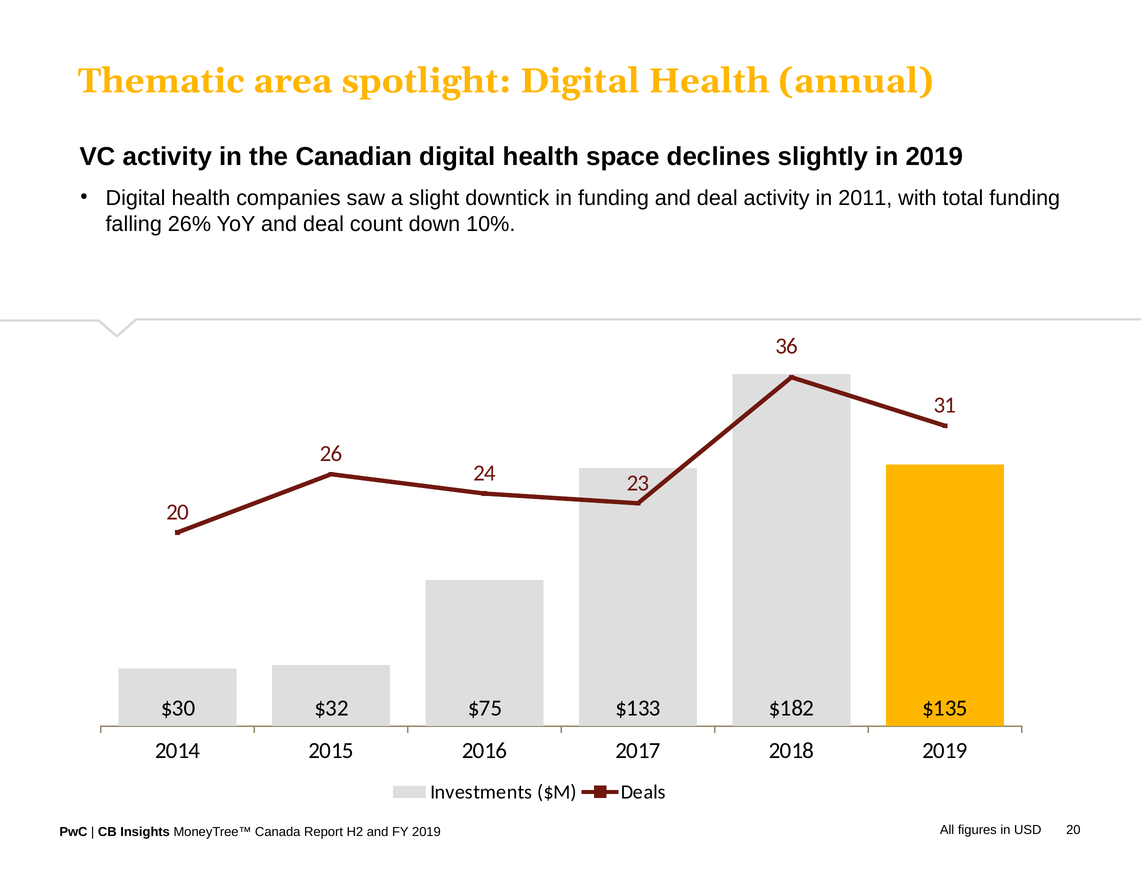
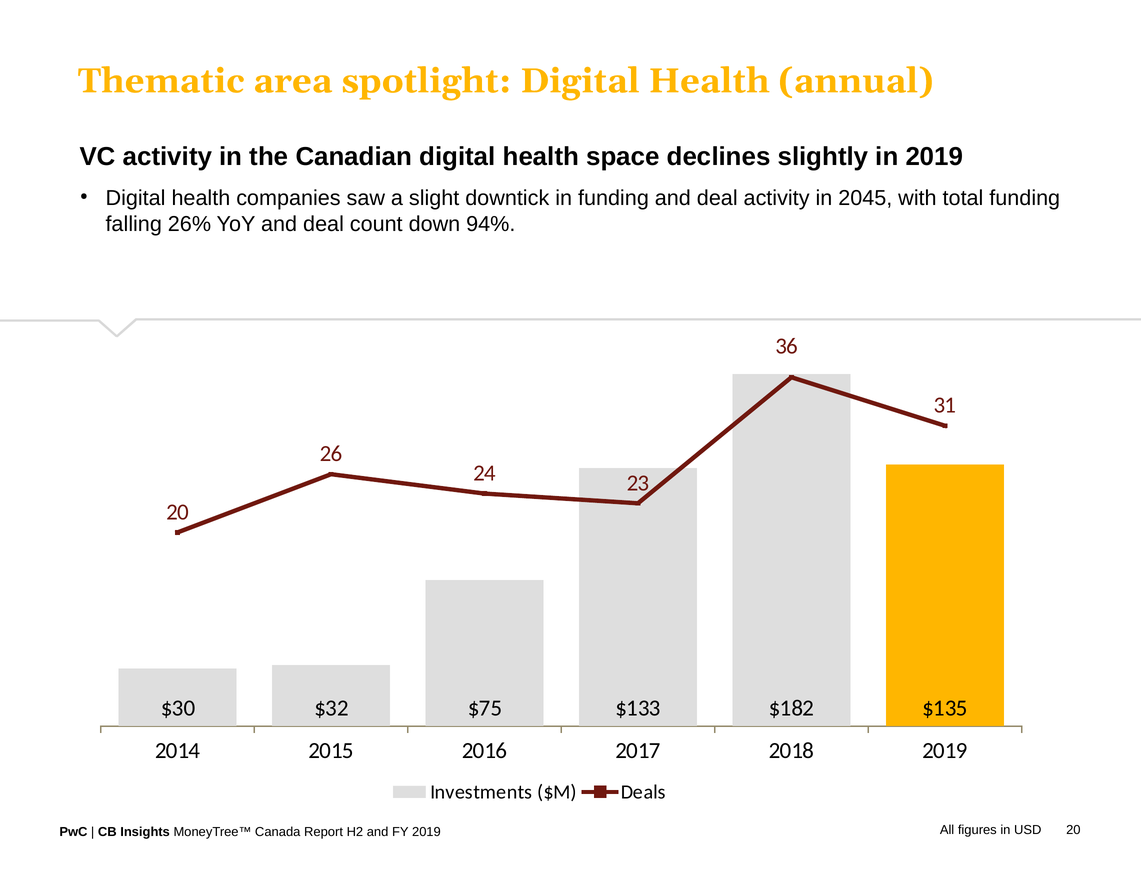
2011: 2011 -> 2045
10%: 10% -> 94%
